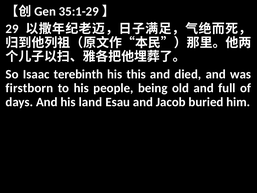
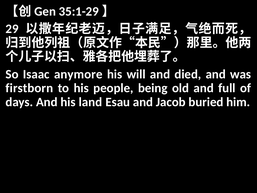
terebinth: terebinth -> anymore
this: this -> will
